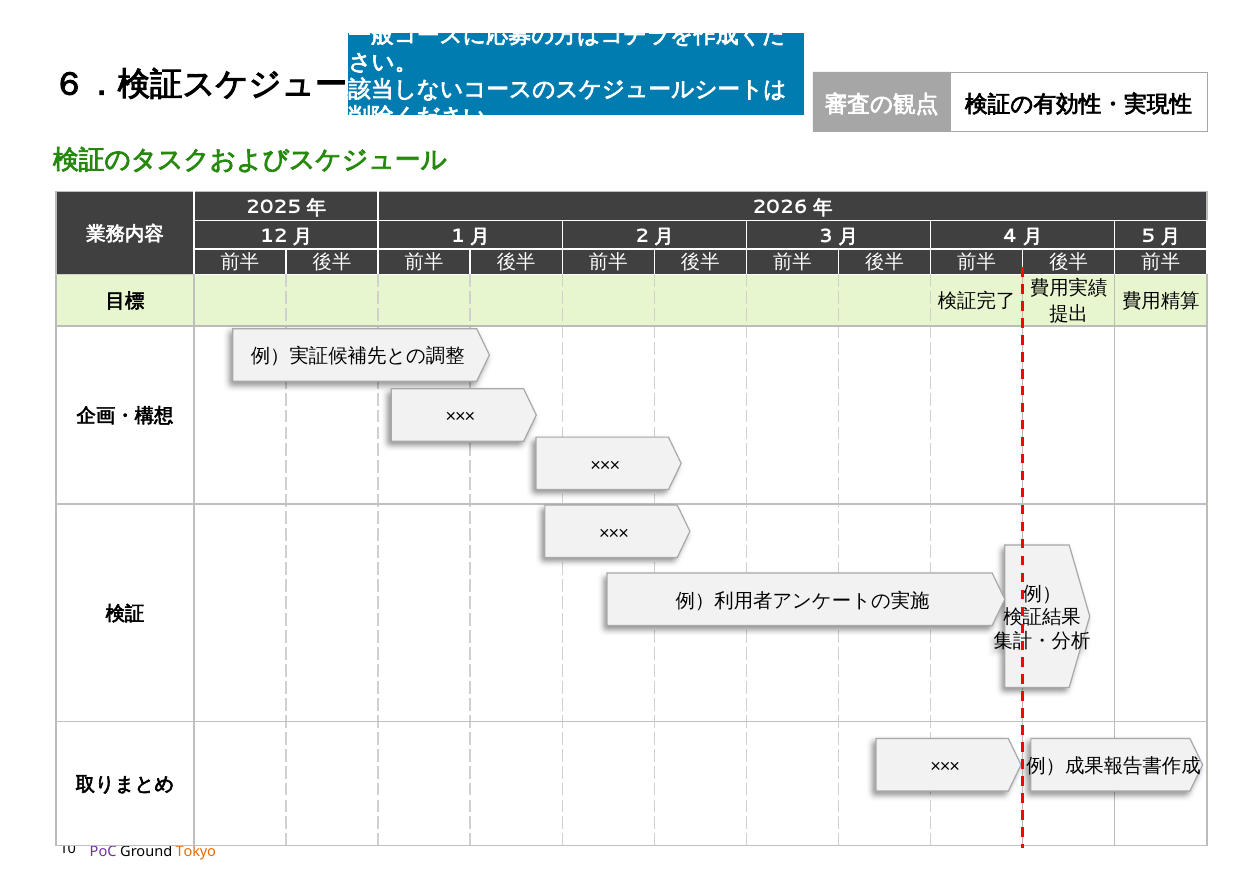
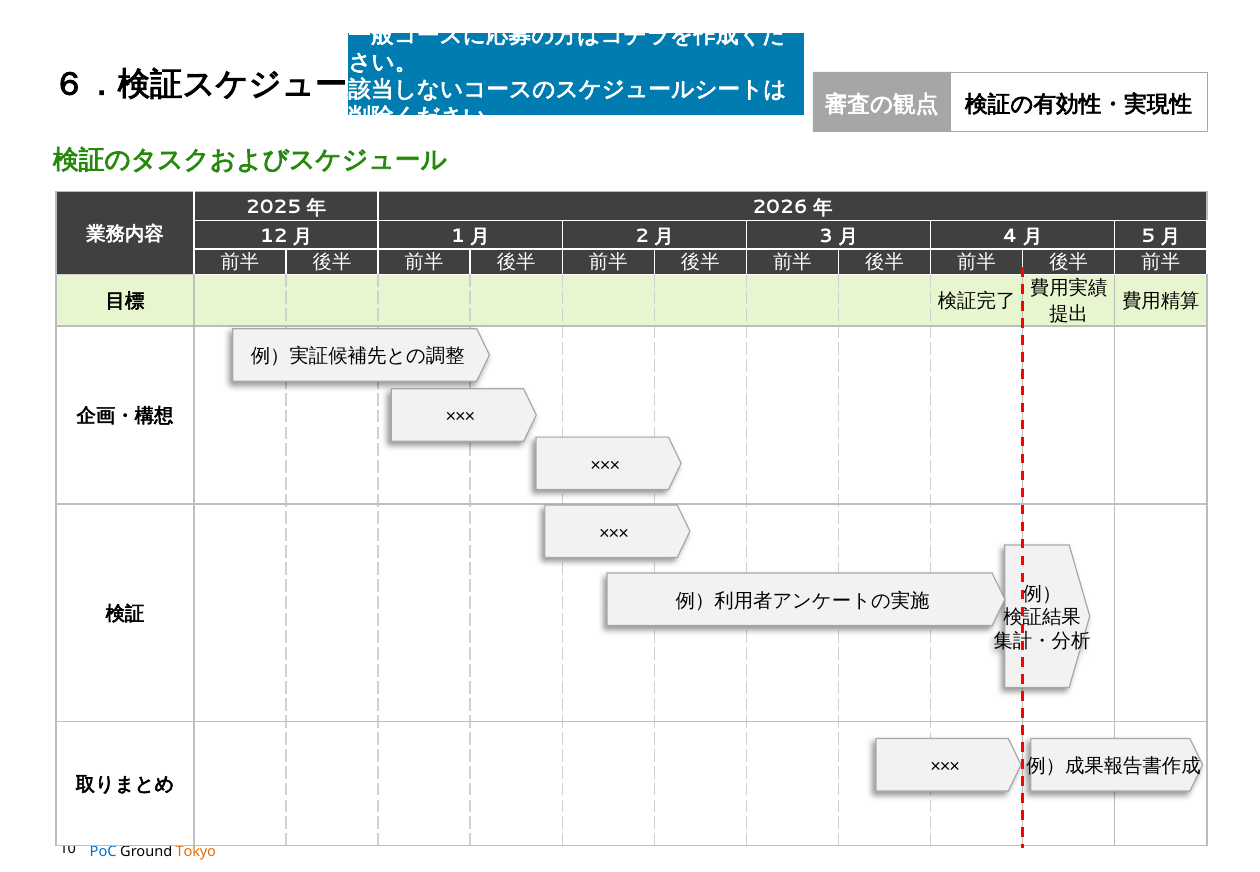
PoC colour: purple -> blue
